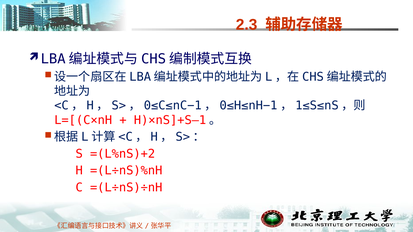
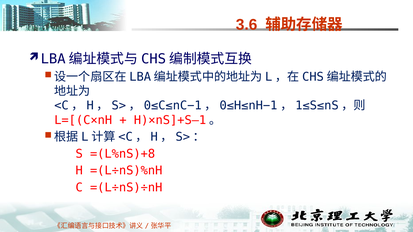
2.3: 2.3 -> 3.6
=(L%nS)+2: =(L%nS)+2 -> =(L%nS)+8
